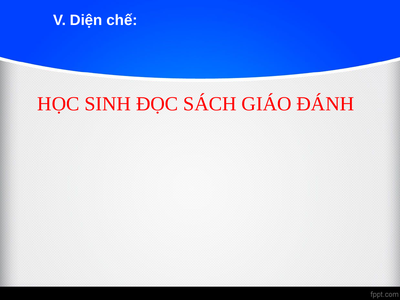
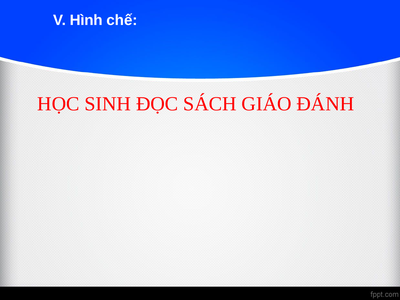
Diện: Diện -> Hình
